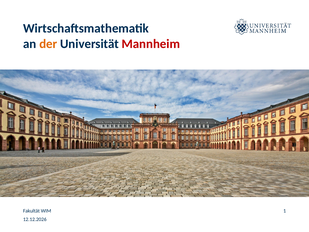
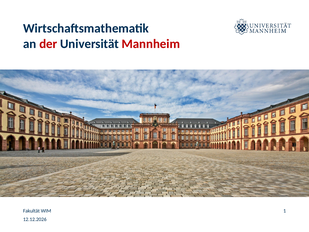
der colour: orange -> red
